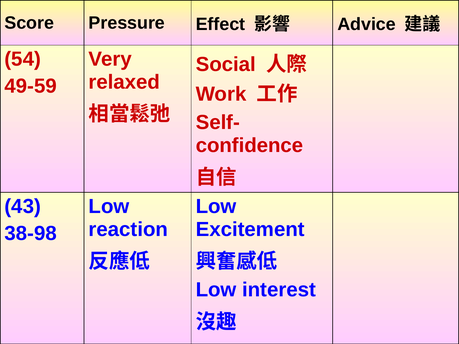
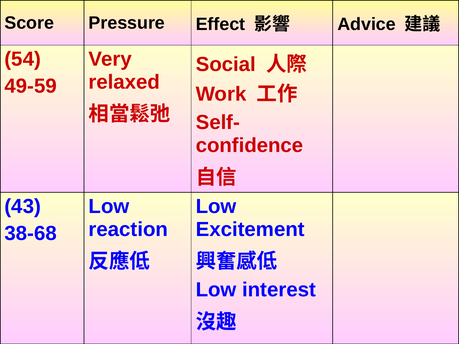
38-98: 38-98 -> 38-68
